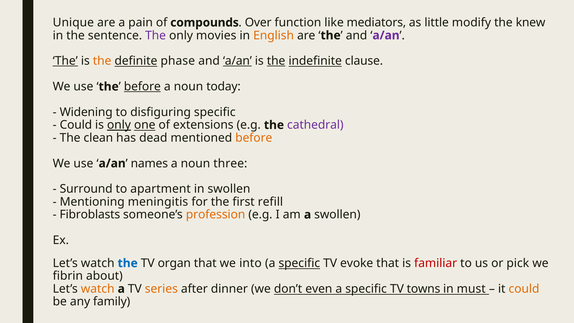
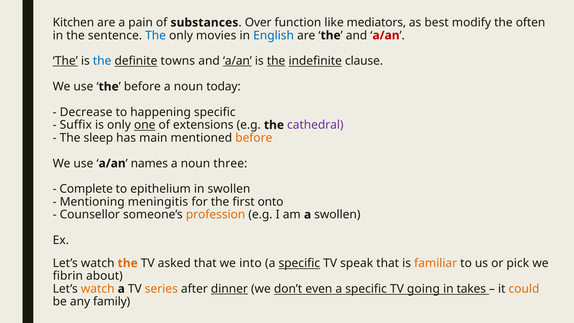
Unique: Unique -> Kitchen
compounds: compounds -> substances
little: little -> best
knew: knew -> often
The at (156, 35) colour: purple -> blue
English colour: orange -> blue
a/an at (386, 35) colour: purple -> red
the at (102, 61) colour: orange -> blue
phase: phase -> towns
before at (142, 87) underline: present -> none
Widening: Widening -> Decrease
disfiguring: disfiguring -> happening
Could at (76, 125): Could -> Suffix
only at (119, 125) underline: present -> none
clean: clean -> sleep
dead: dead -> main
Surround: Surround -> Complete
apartment: apartment -> epithelium
refill: refill -> onto
Fibroblasts: Fibroblasts -> Counsellor
the at (128, 263) colour: blue -> orange
organ: organ -> asked
evoke: evoke -> speak
familiar colour: red -> orange
dinner underline: none -> present
towns: towns -> going
must: must -> takes
